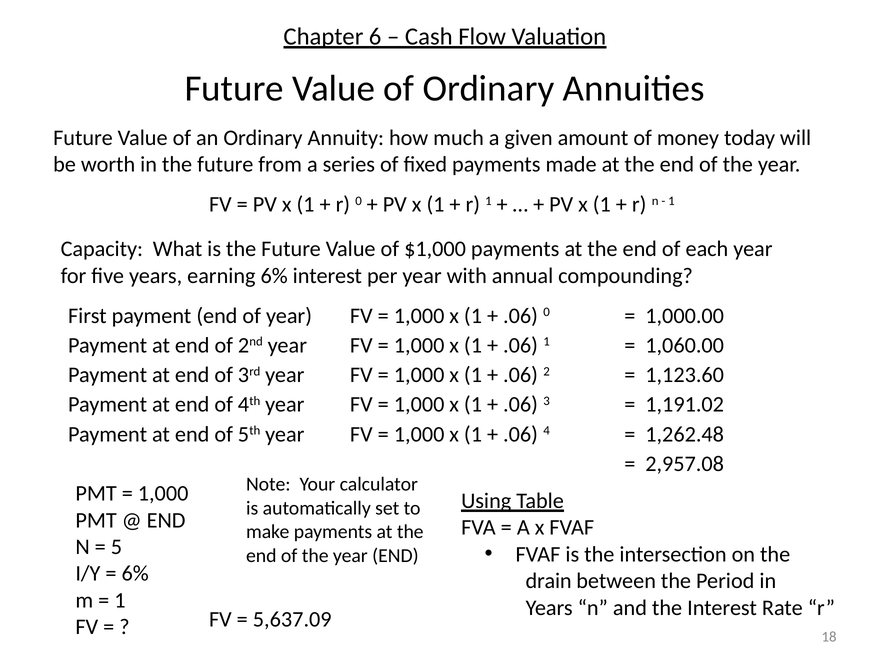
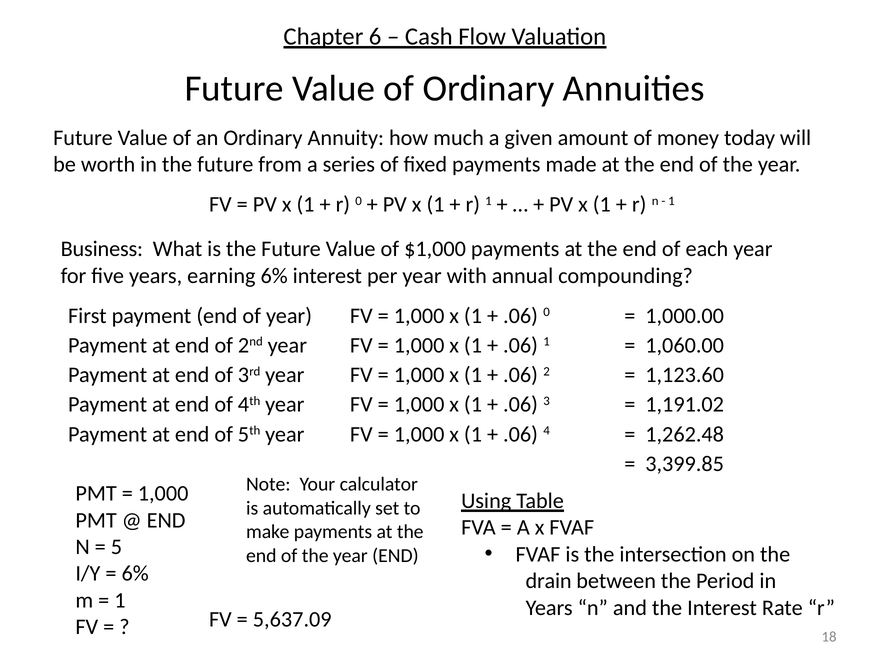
Capacity: Capacity -> Business
2,957.08: 2,957.08 -> 3,399.85
